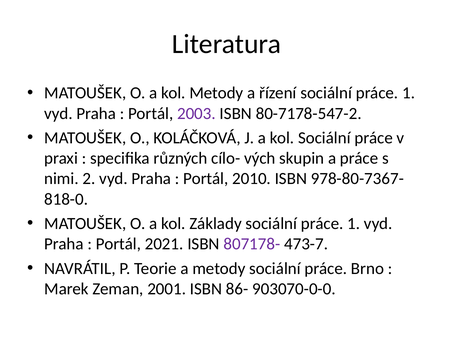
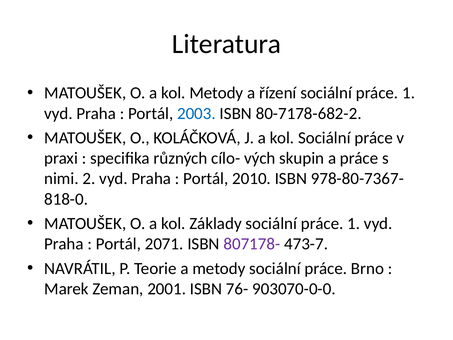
2003 colour: purple -> blue
80-7178-547-2: 80-7178-547-2 -> 80-7178-682-2
2021: 2021 -> 2071
86-: 86- -> 76-
